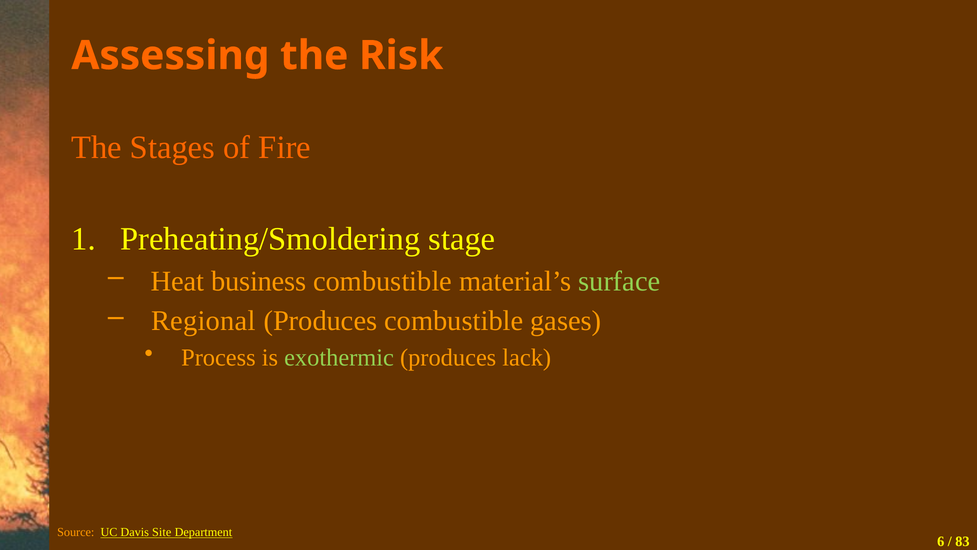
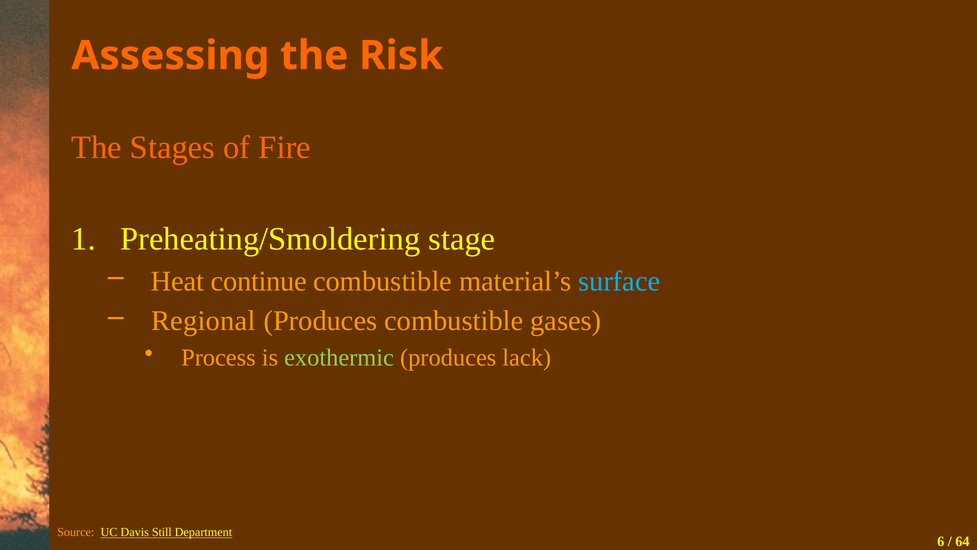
business: business -> continue
surface colour: light green -> light blue
Site: Site -> Still
83: 83 -> 64
